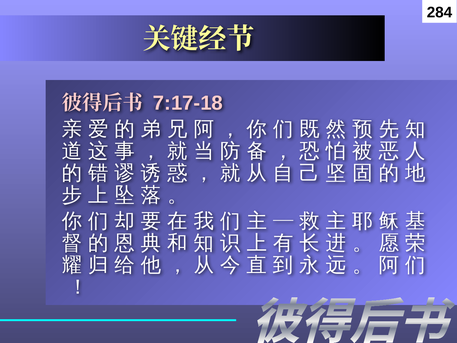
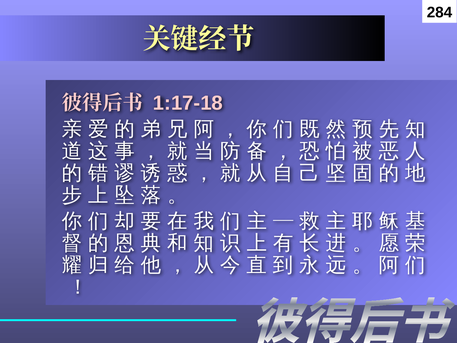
7:17-18: 7:17-18 -> 1:17-18
